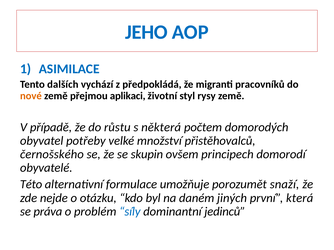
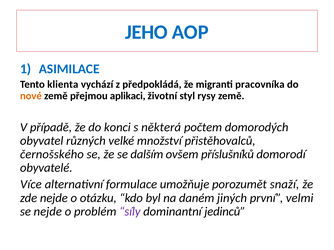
dalších: dalších -> klienta
pracovníků: pracovníků -> pracovníka
růstu: růstu -> konci
potřeby: potřeby -> různých
skupin: skupin -> dalším
principech: principech -> příslušníků
Této: Této -> Více
která: která -> velmi
se práva: práva -> nejde
síly colour: blue -> purple
